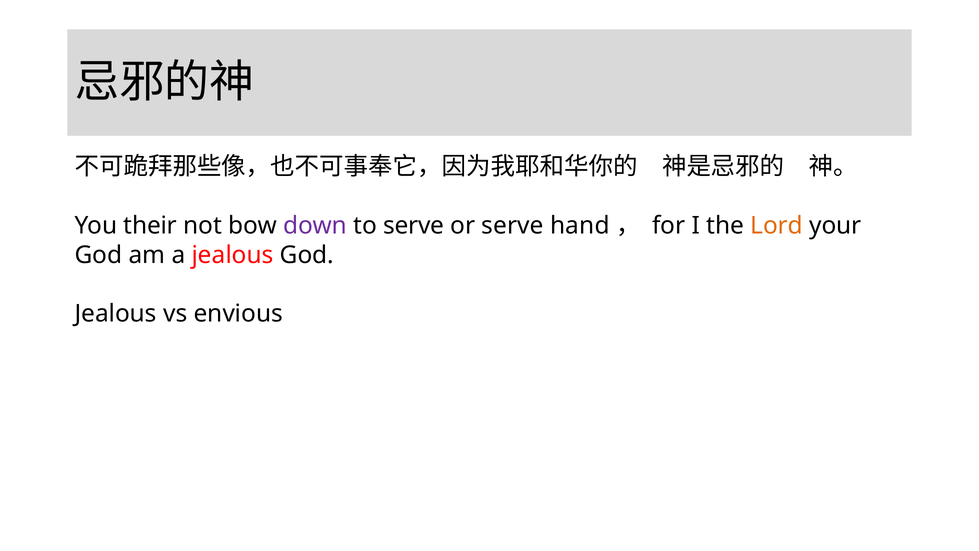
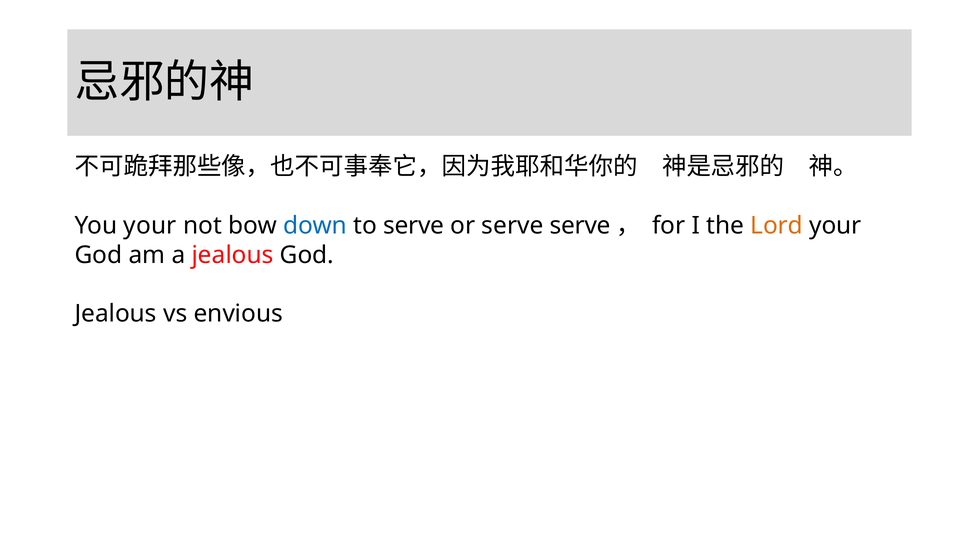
You their: their -> your
down colour: purple -> blue
serve hand: hand -> serve
